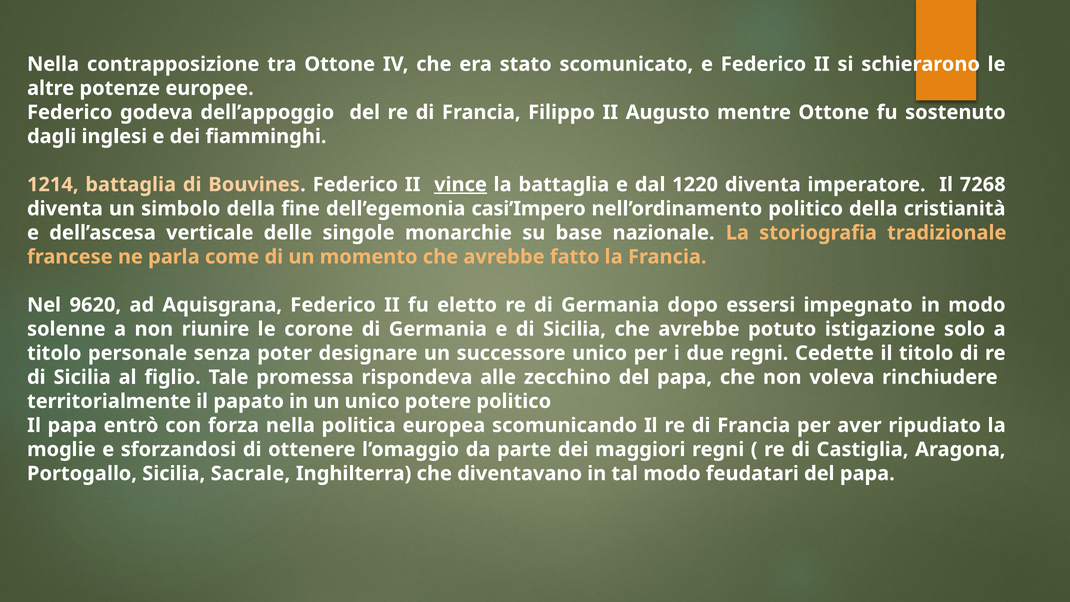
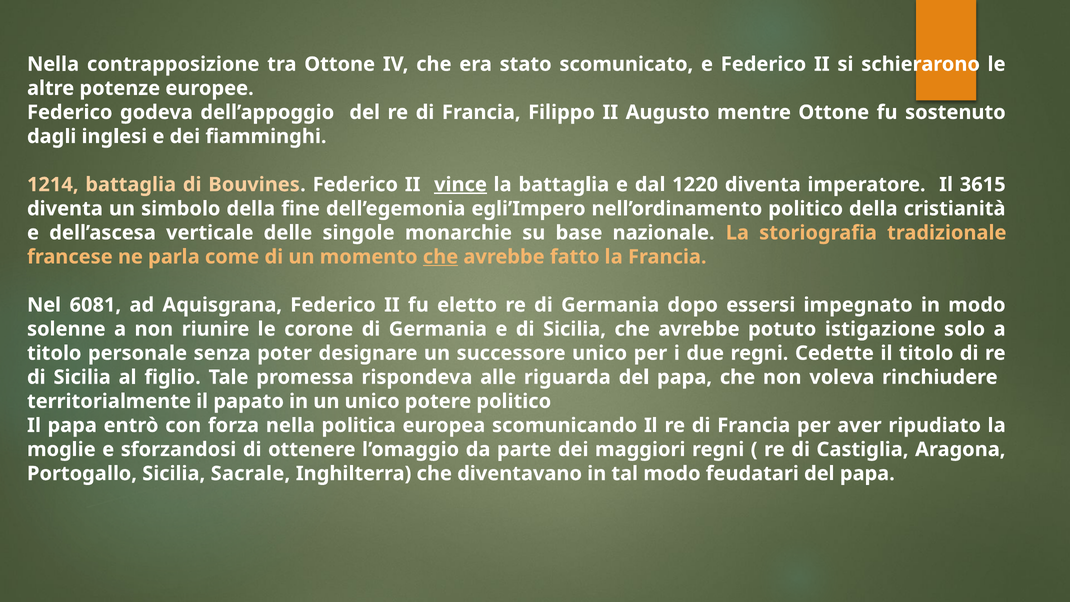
7268: 7268 -> 3615
casi’Impero: casi’Impero -> egli’Impero
che at (440, 257) underline: none -> present
9620: 9620 -> 6081
zecchino: zecchino -> riguarda
